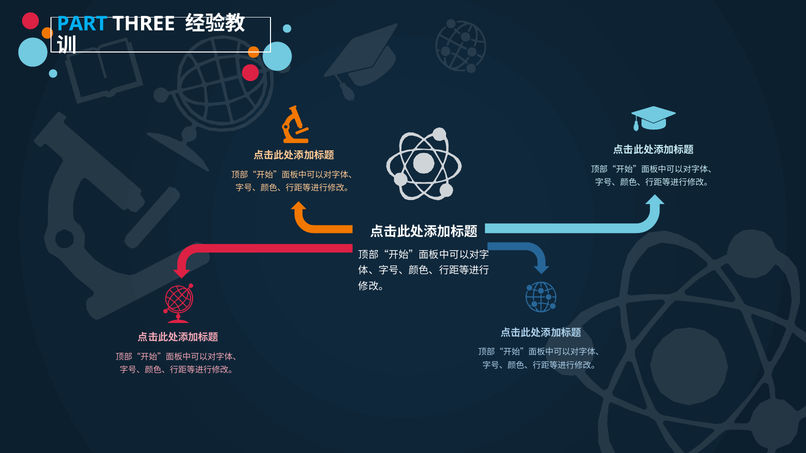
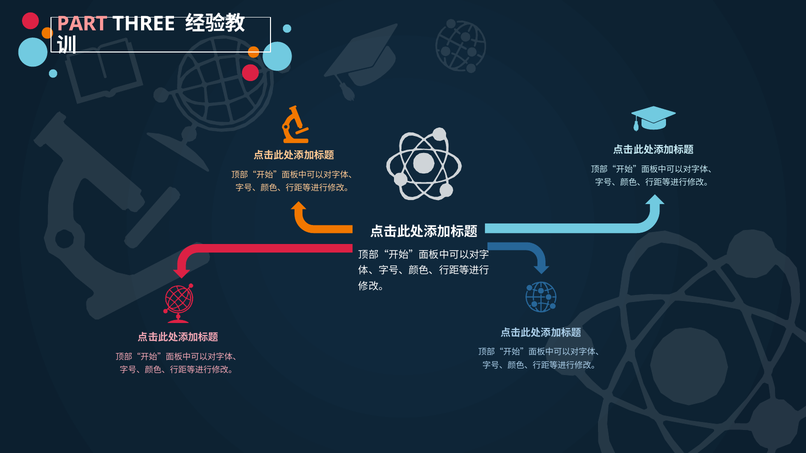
PART colour: light blue -> pink
